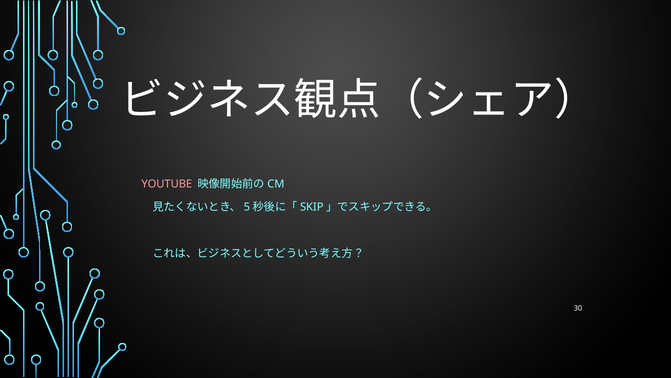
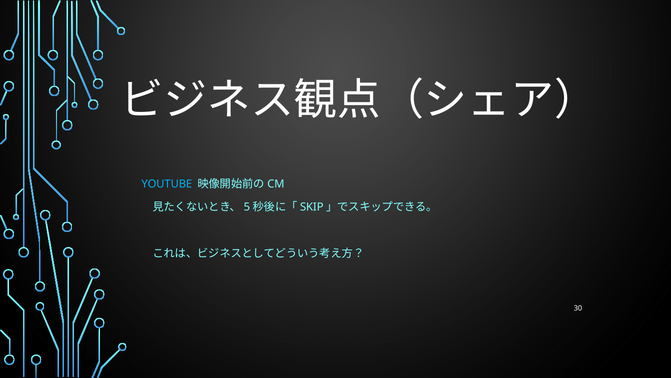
YOUTUBE colour: pink -> light blue
